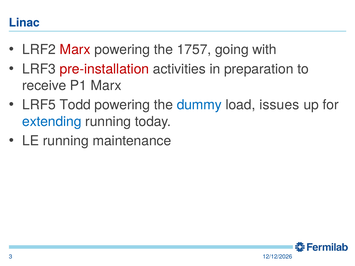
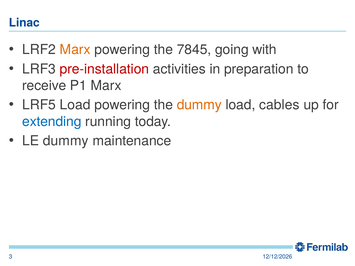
Marx at (75, 50) colour: red -> orange
1757: 1757 -> 7845
LRF5 Todd: Todd -> Load
dummy at (199, 105) colour: blue -> orange
issues: issues -> cables
LE running: running -> dummy
